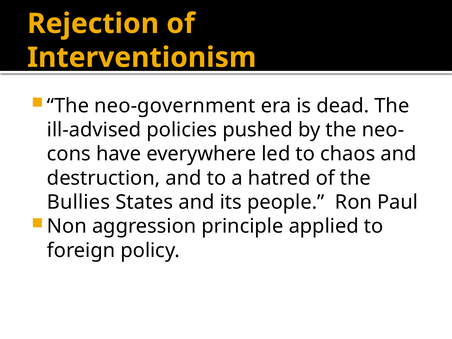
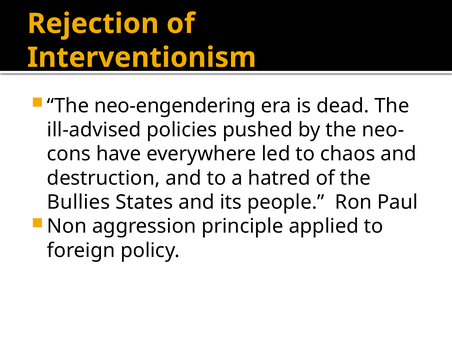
neo-government: neo-government -> neo-engendering
